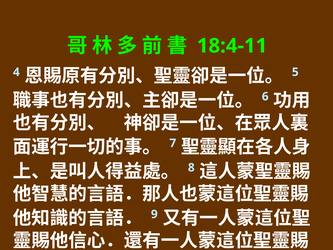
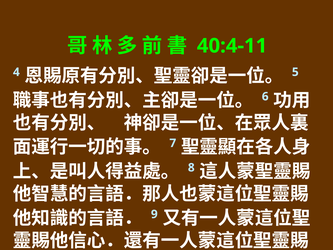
18:4-11: 18:4-11 -> 40:4-11
